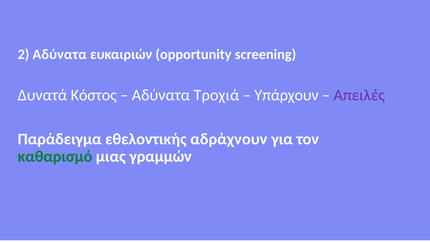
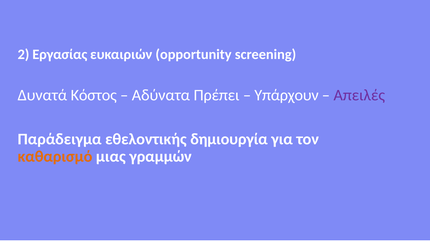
2 Αδύνατα: Αδύνατα -> Εργασίας
Τροχιά: Τροχιά -> Πρέπει
αδράχνουν: αδράχνουν -> δημιουργία
καθαρισμό colour: green -> orange
